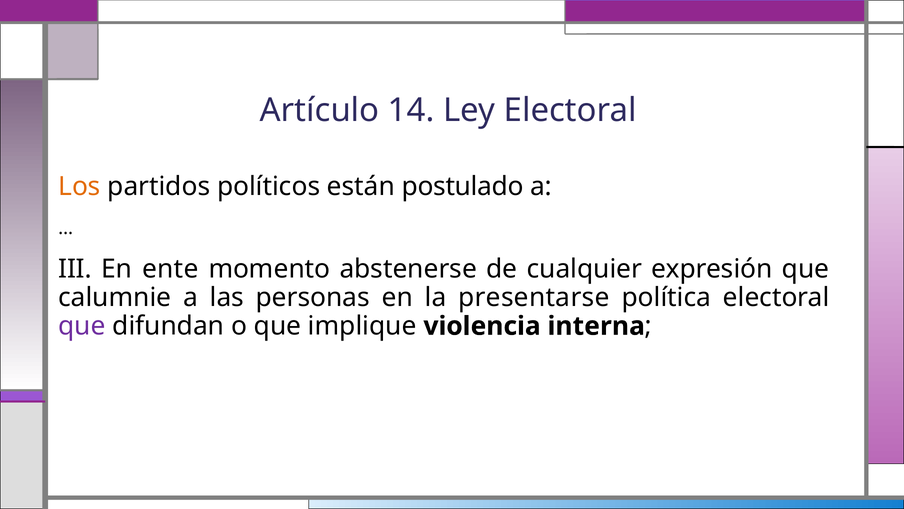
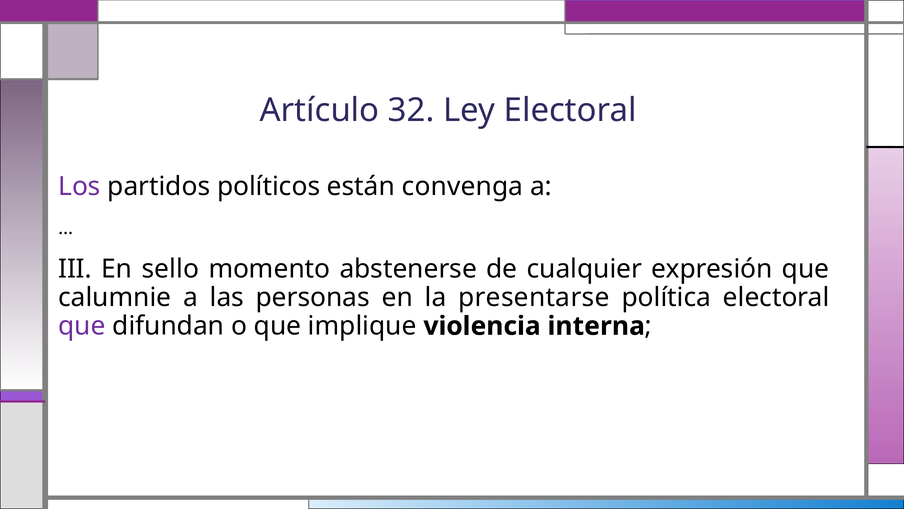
14: 14 -> 32
Los colour: orange -> purple
postulado: postulado -> convenga
ente: ente -> sello
